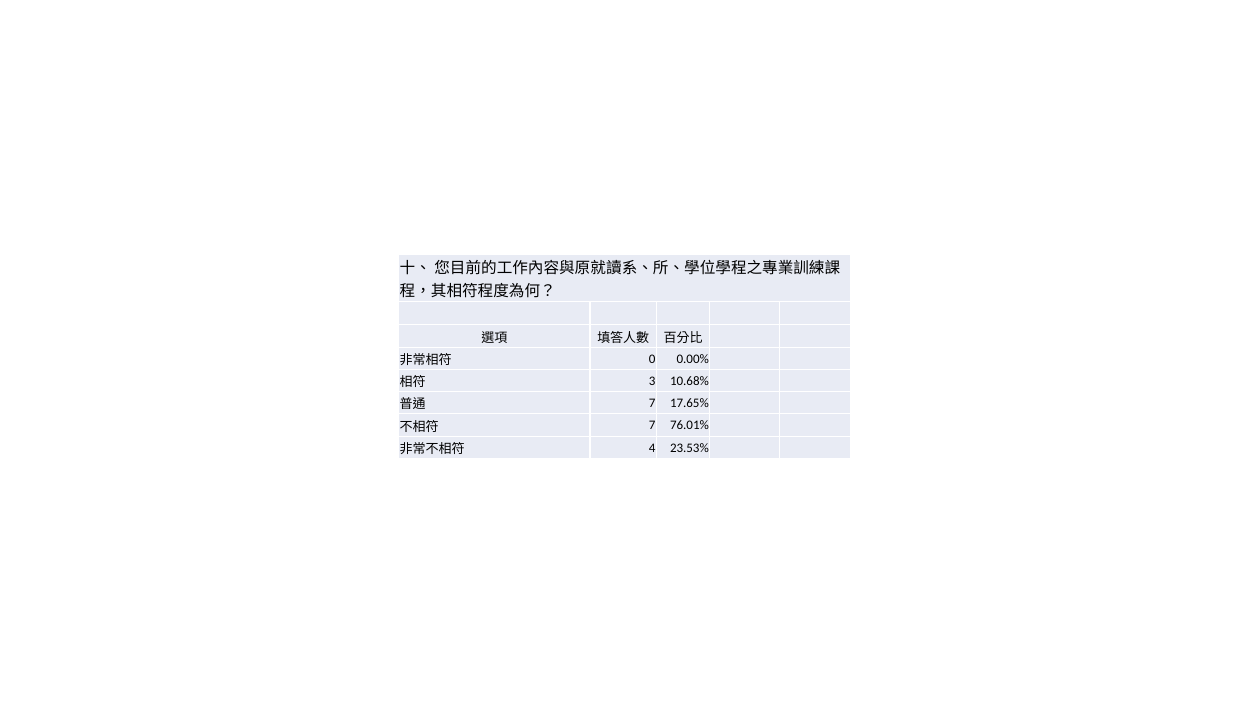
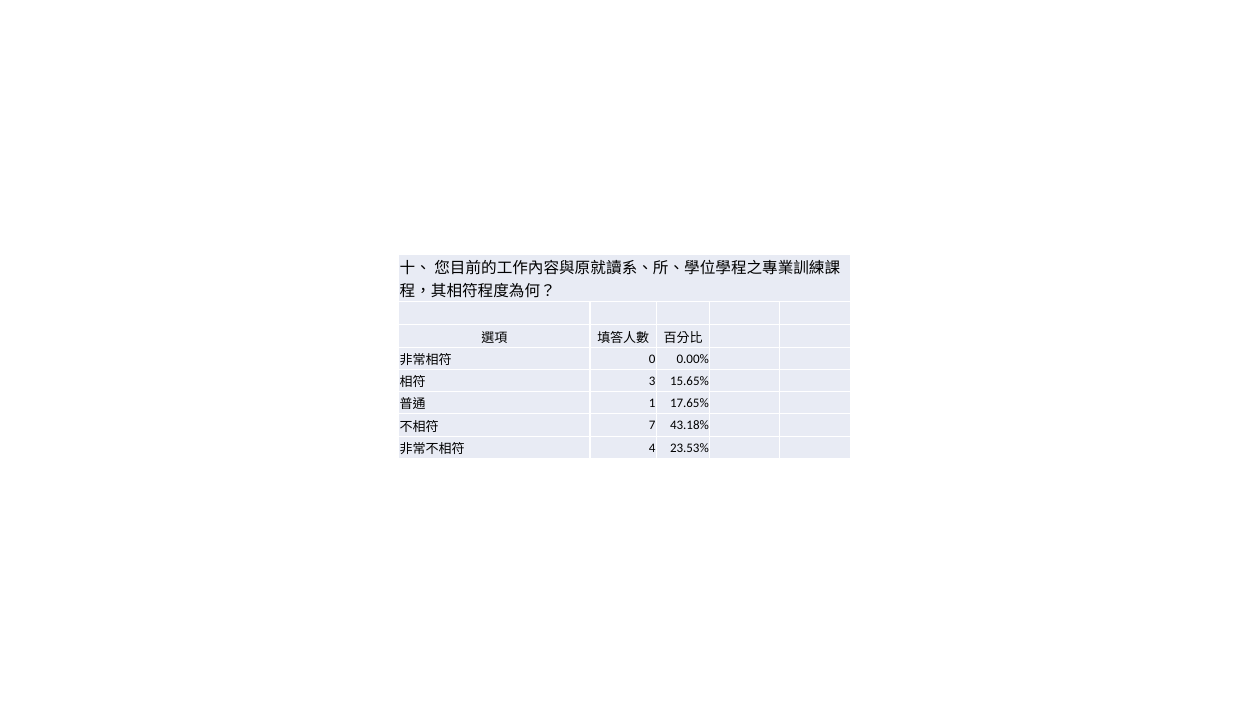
10.68%: 10.68% -> 15.65%
7 at (652, 403): 7 -> 1
76.01%: 76.01% -> 43.18%
